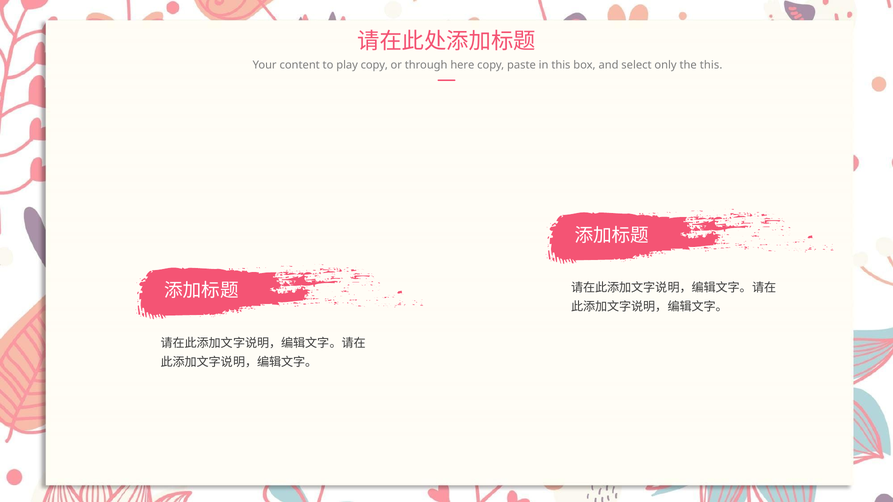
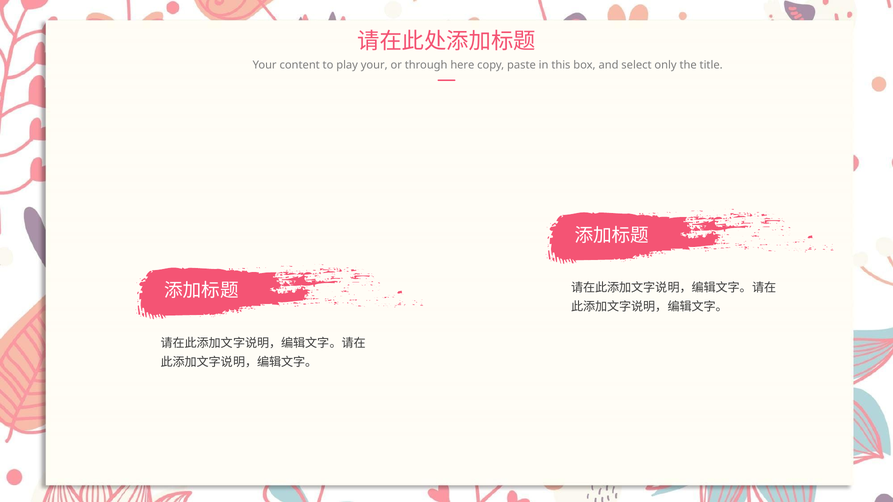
play copy: copy -> your
the this: this -> title
